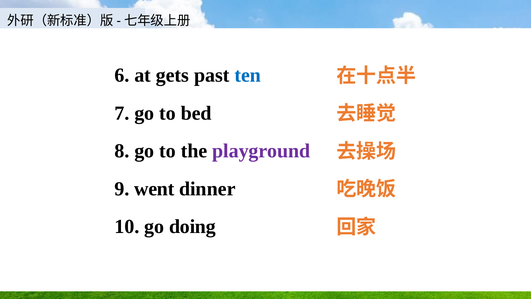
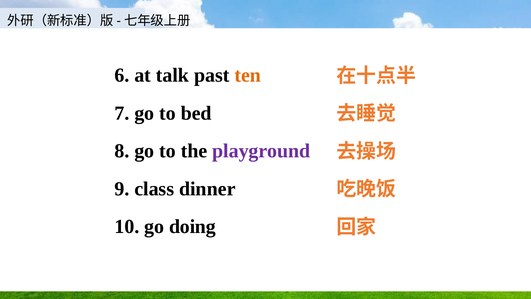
gets: gets -> talk
ten colour: blue -> orange
went: went -> class
